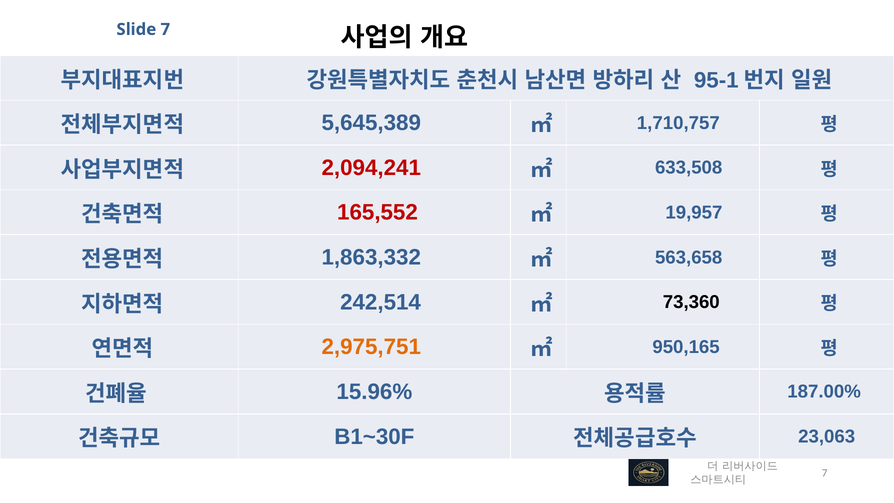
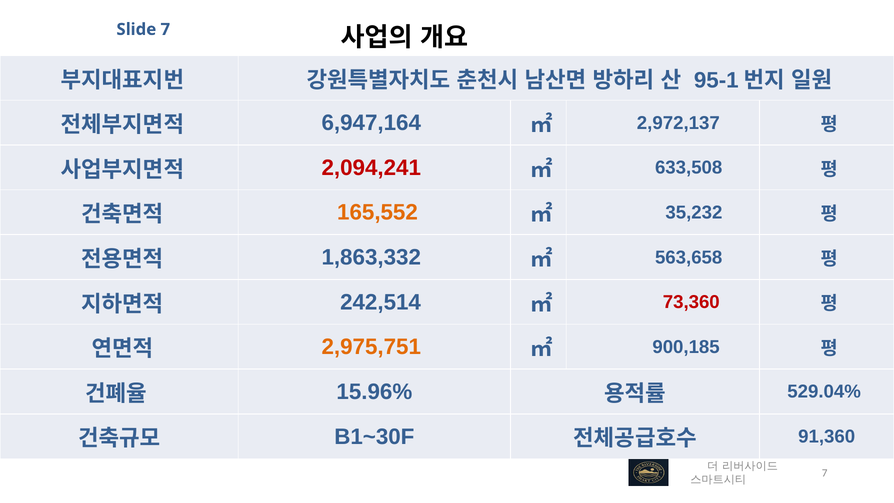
5,645,389: 5,645,389 -> 6,947,164
1,710,757: 1,710,757 -> 2,972,137
165,552 colour: red -> orange
19,957: 19,957 -> 35,232
73,360 colour: black -> red
950,165: 950,165 -> 900,185
187.00%: 187.00% -> 529.04%
23,063: 23,063 -> 91,360
